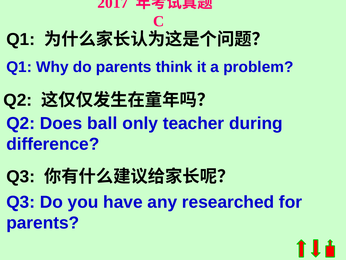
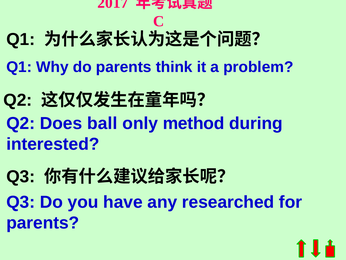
teacher: teacher -> method
difference: difference -> interested
